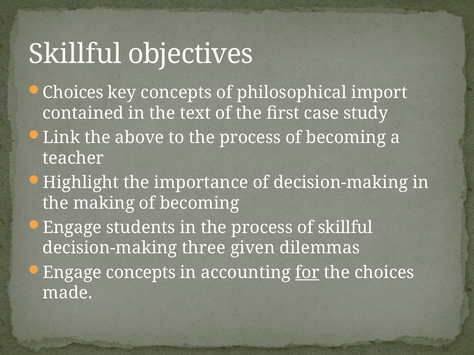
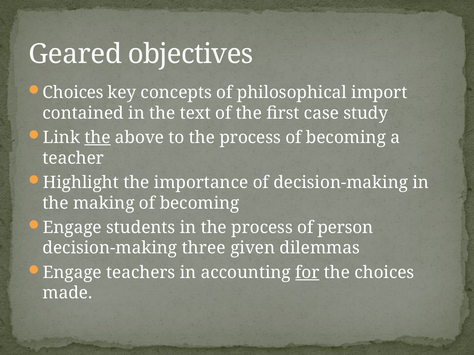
Skillful at (75, 54): Skillful -> Geared
the at (98, 138) underline: none -> present
of skillful: skillful -> person
Engage concepts: concepts -> teachers
